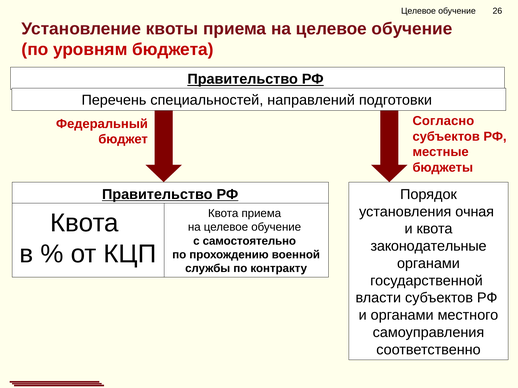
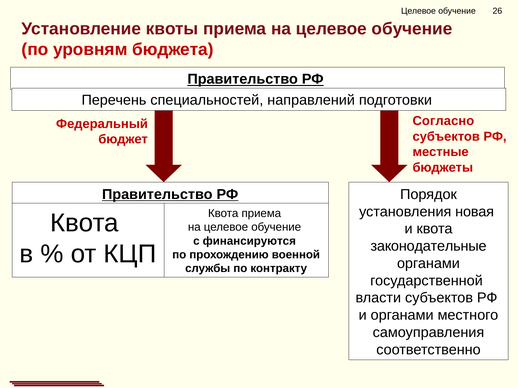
очная: очная -> новая
самостоятельно: самостоятельно -> финансируются
